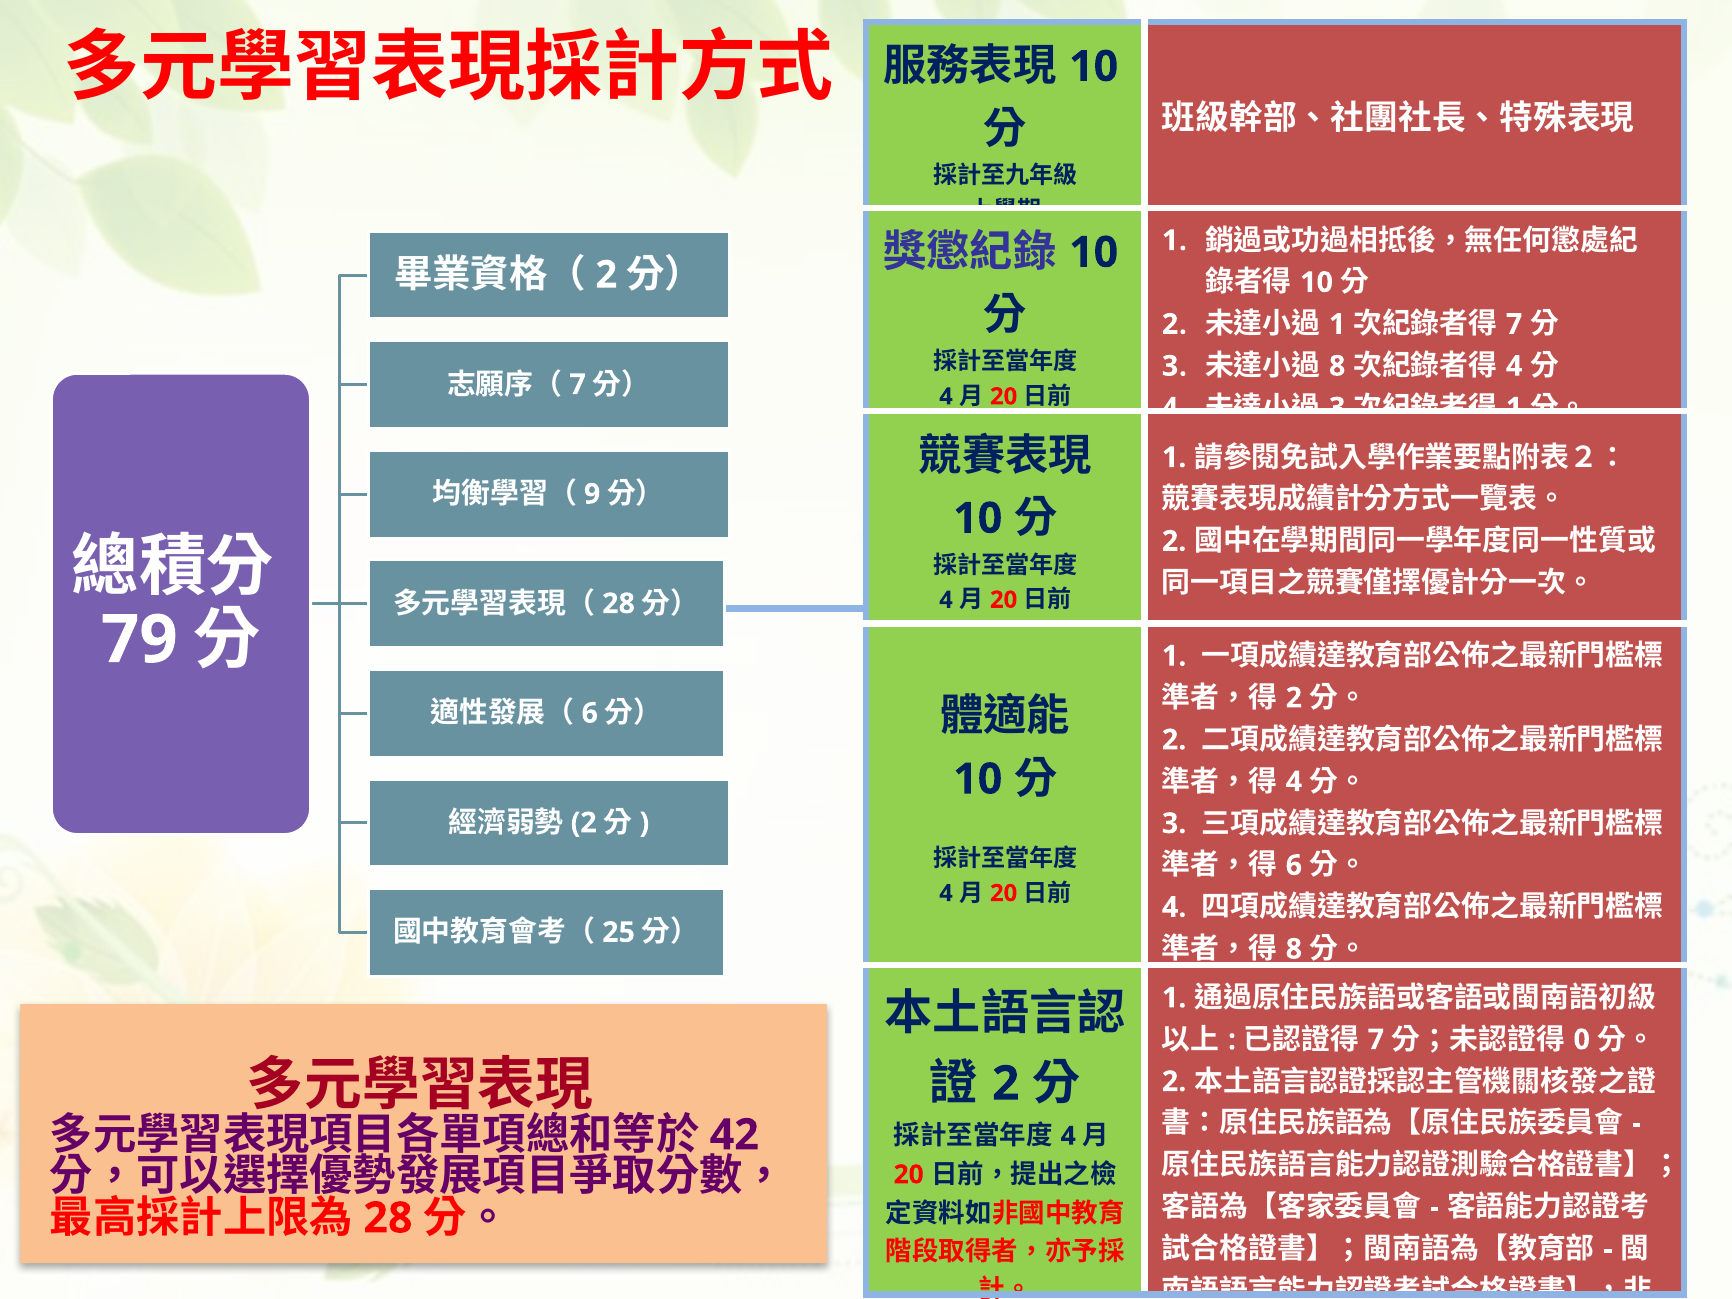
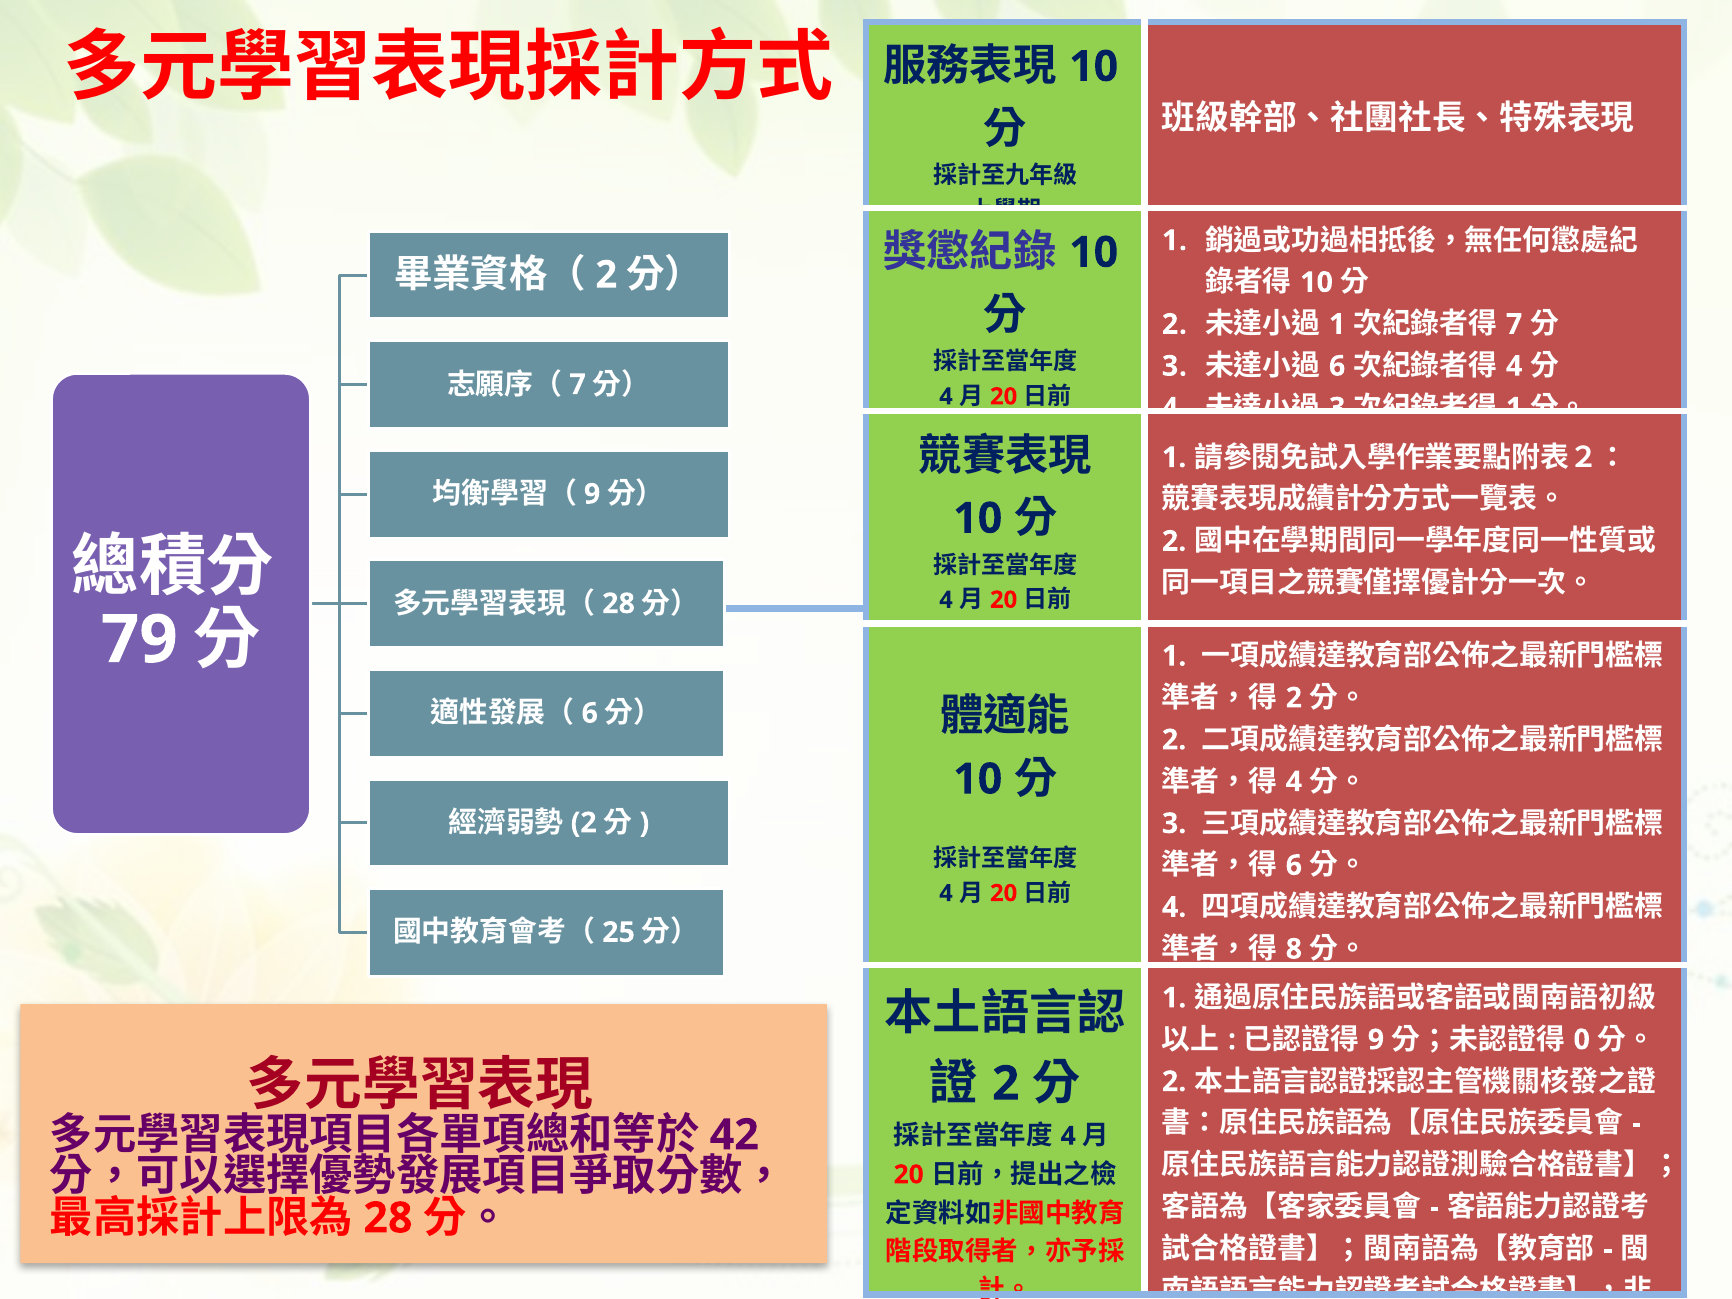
8 at (1337, 366): 8 -> 6
7 at (1376, 1040): 7 -> 9
